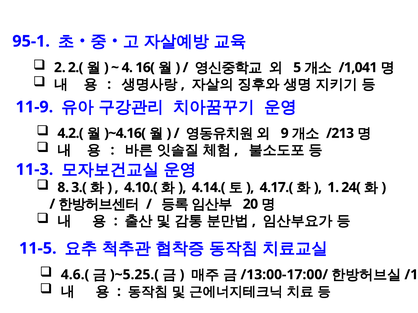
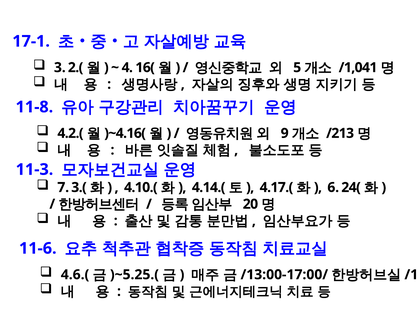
95-1: 95-1 -> 17-1
2: 2 -> 3
11-9: 11-9 -> 11-8
8: 8 -> 7
1: 1 -> 6
11-5: 11-5 -> 11-6
